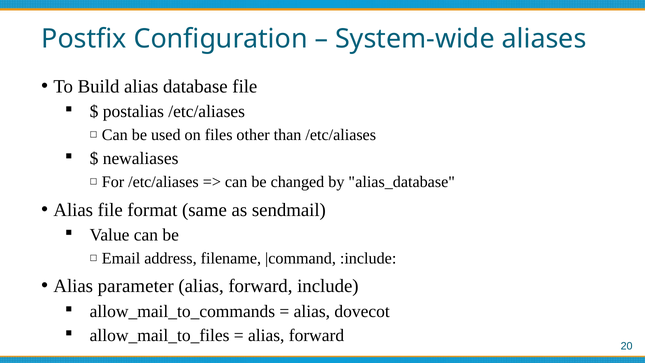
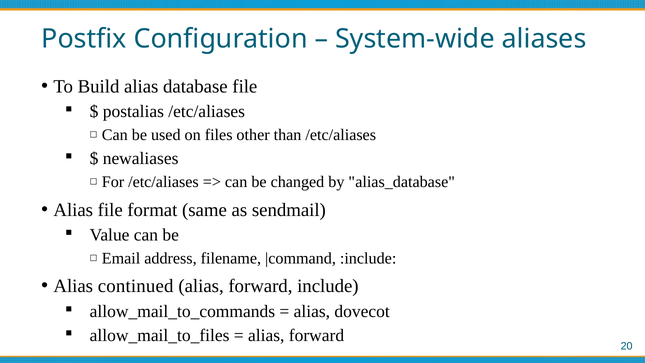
parameter: parameter -> continued
